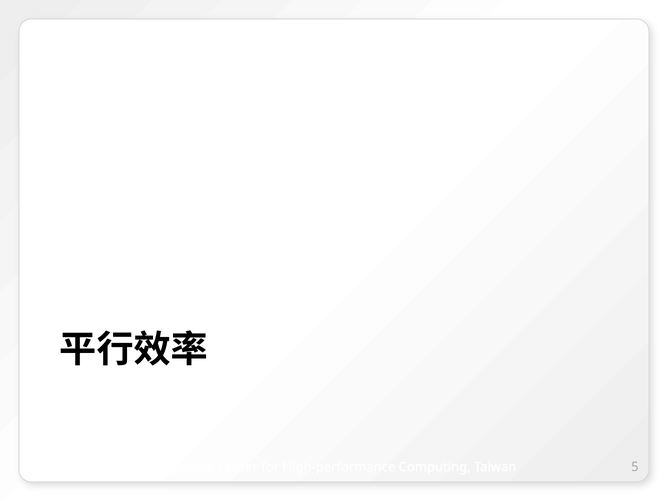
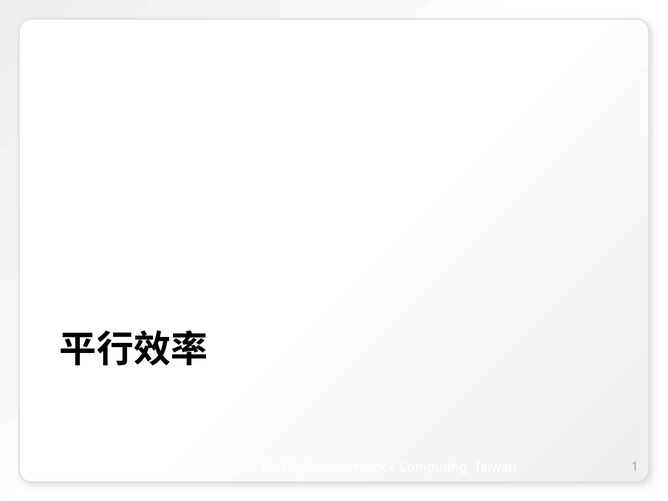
5: 5 -> 1
